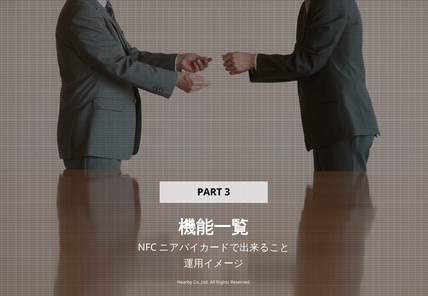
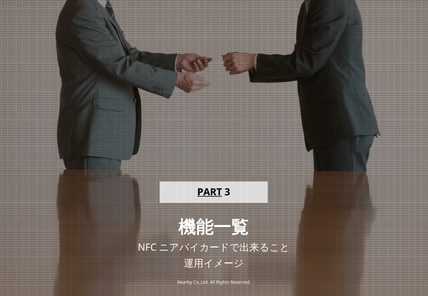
PART underline: none -> present
